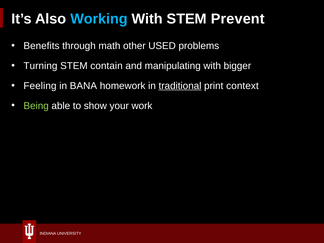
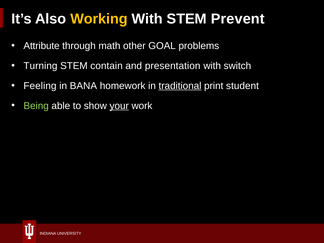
Working colour: light blue -> yellow
Benefits: Benefits -> Attribute
USED: USED -> GOAL
manipulating: manipulating -> presentation
bigger: bigger -> switch
context: context -> student
your underline: none -> present
